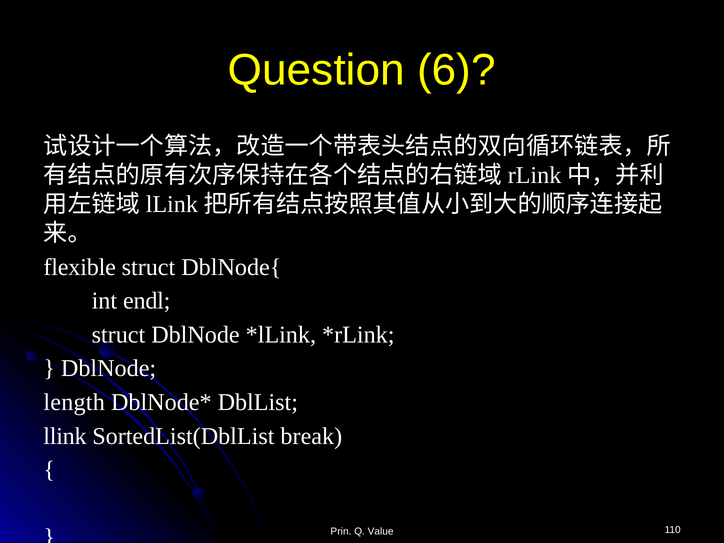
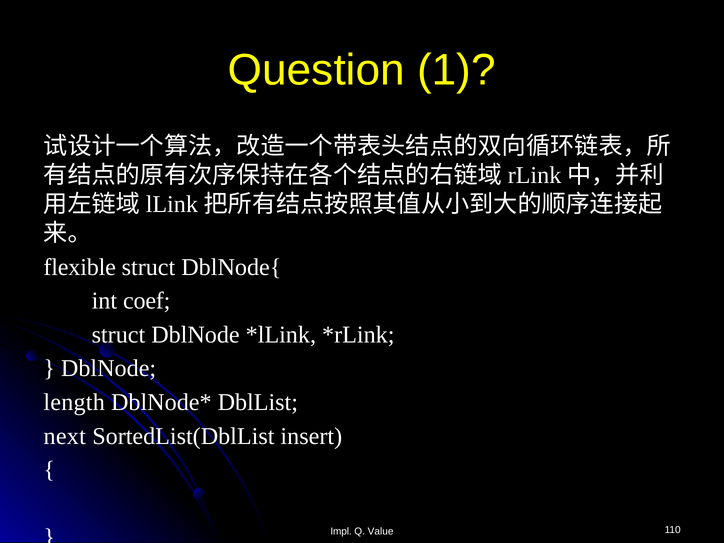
6: 6 -> 1
endl: endl -> coef
llink: llink -> next
break: break -> insert
Prin: Prin -> Impl
